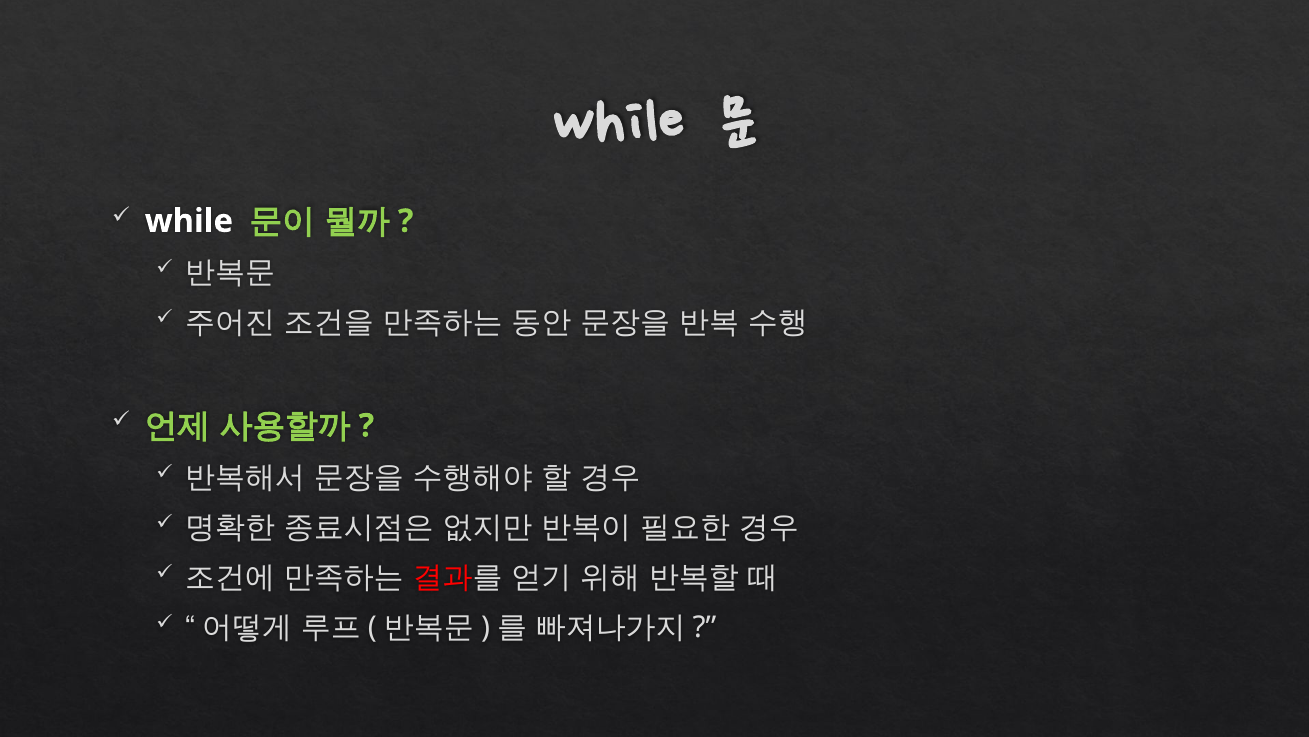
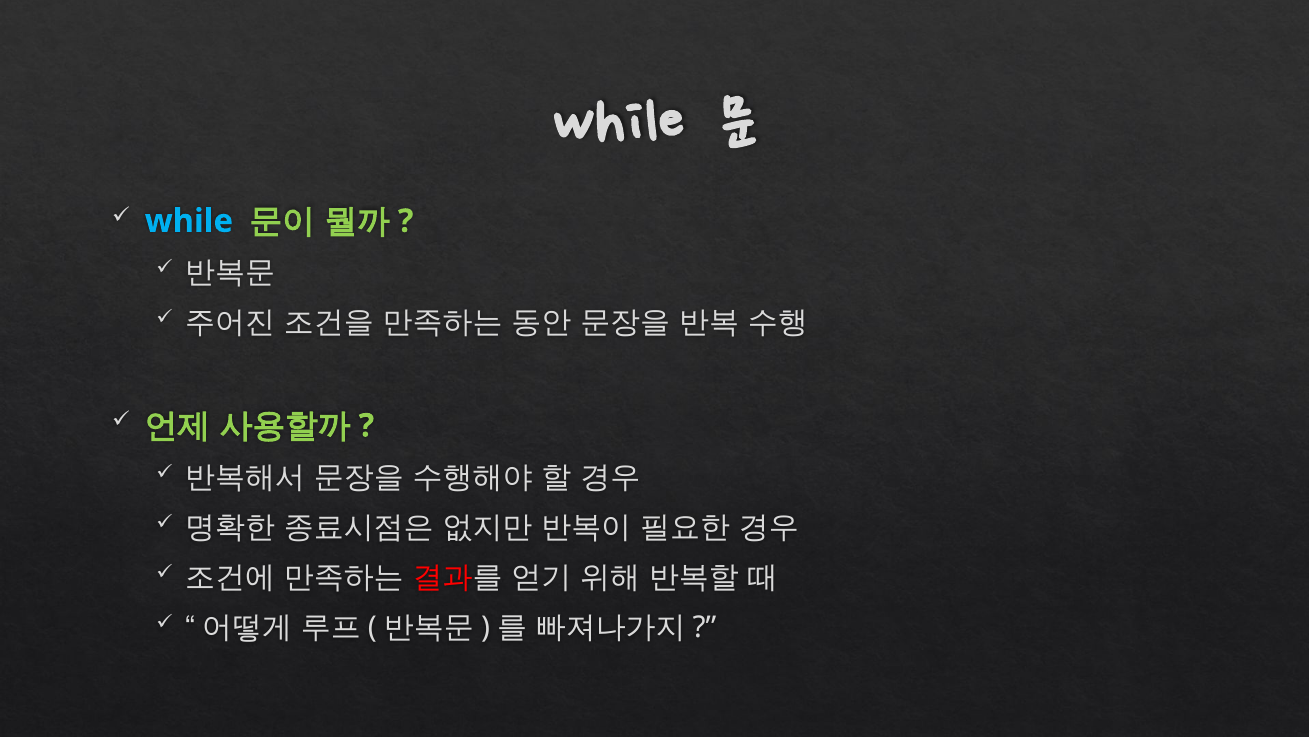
while at (189, 221) colour: white -> light blue
